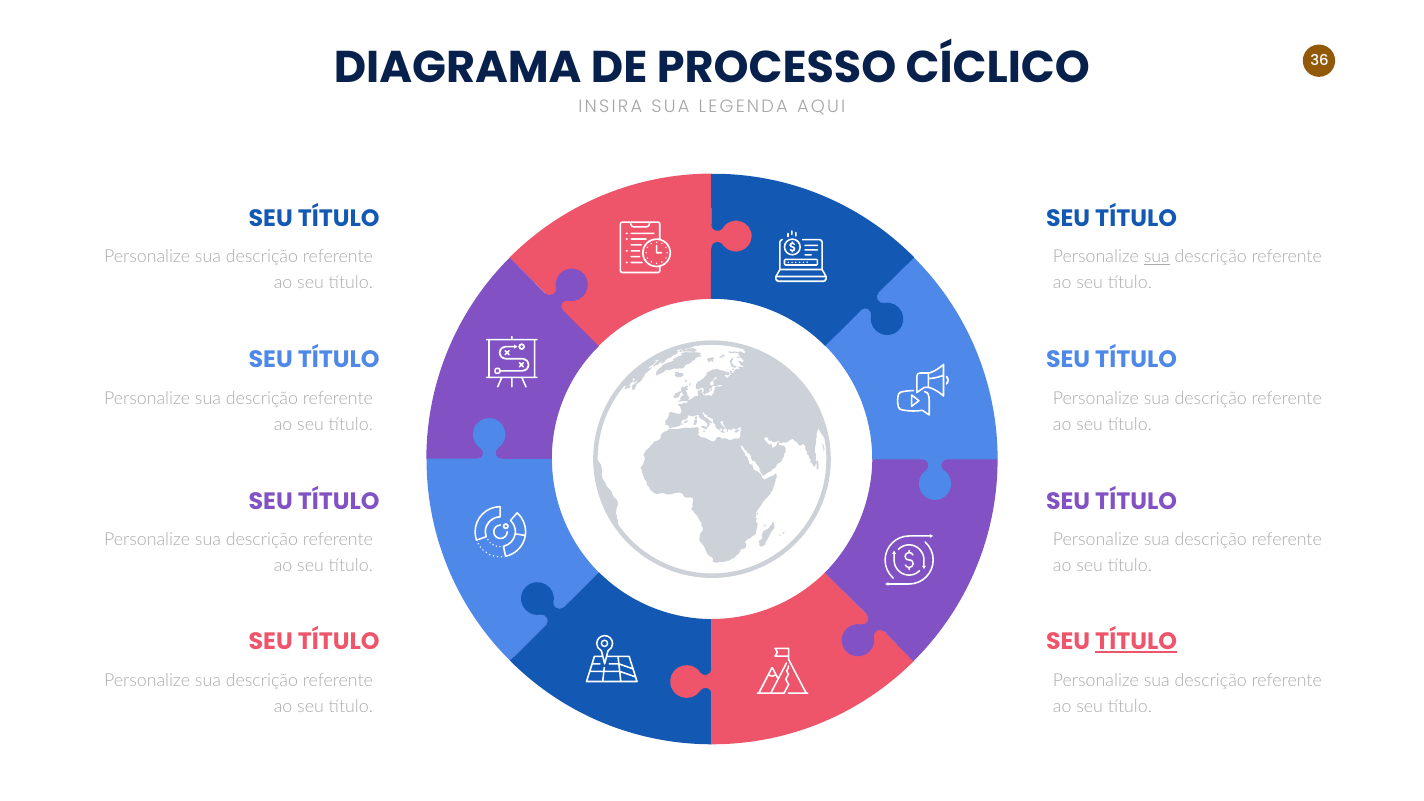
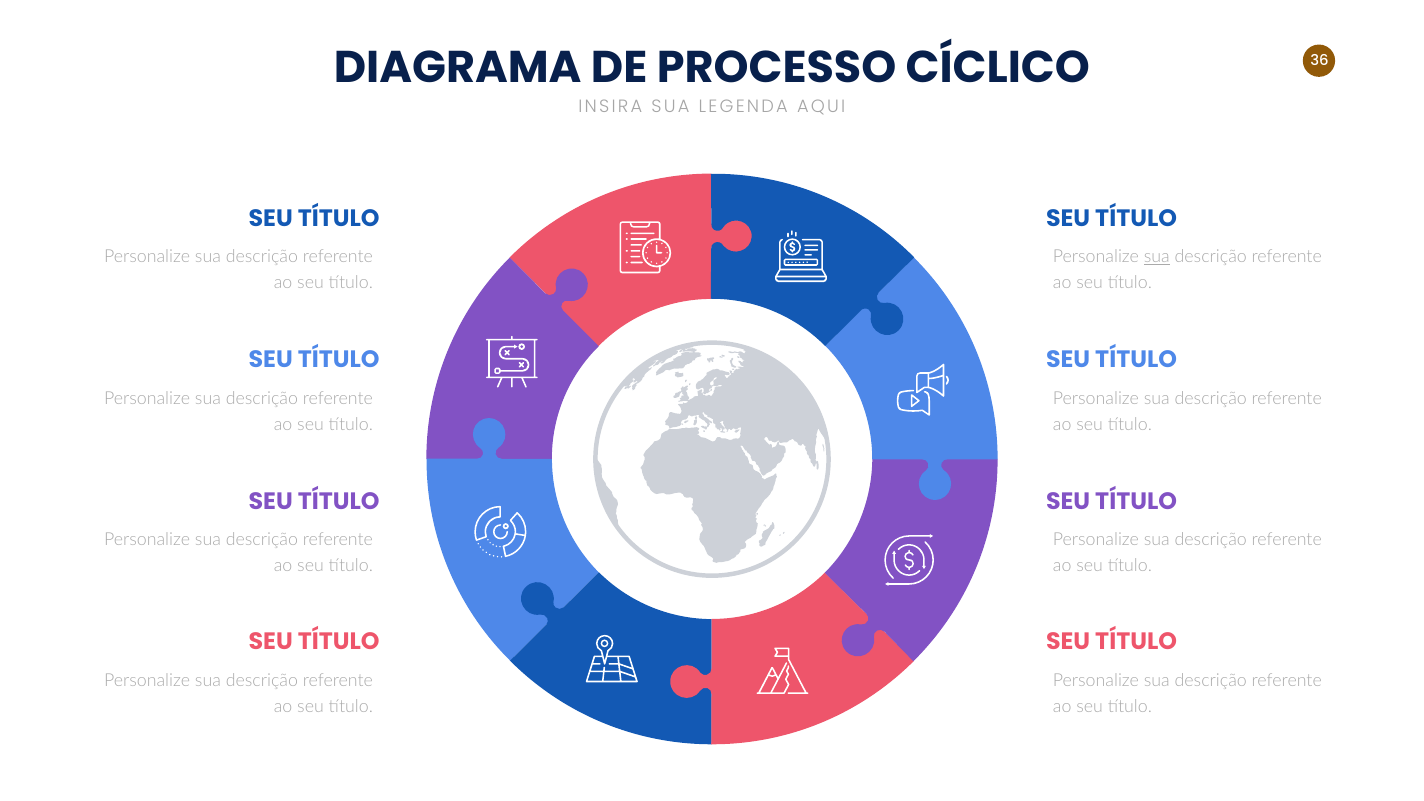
TÍTULO at (1136, 642) underline: present -> none
